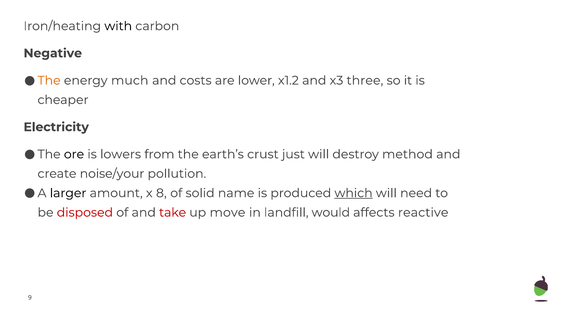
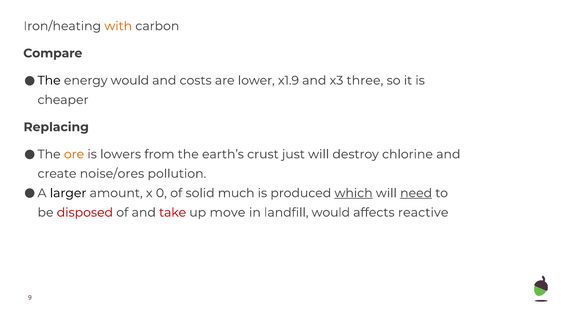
with colour: black -> orange
Negative: Negative -> Compare
The at (49, 81) colour: orange -> black
energy much: much -> would
x1.2: x1.2 -> x1.9
Electricity: Electricity -> Replacing
ore colour: black -> orange
method: method -> chlorine
noise/your: noise/your -> noise/ores
8: 8 -> 0
name: name -> much
need underline: none -> present
